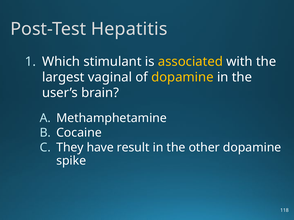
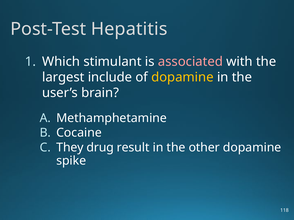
associated colour: yellow -> pink
vaginal: vaginal -> include
have: have -> drug
